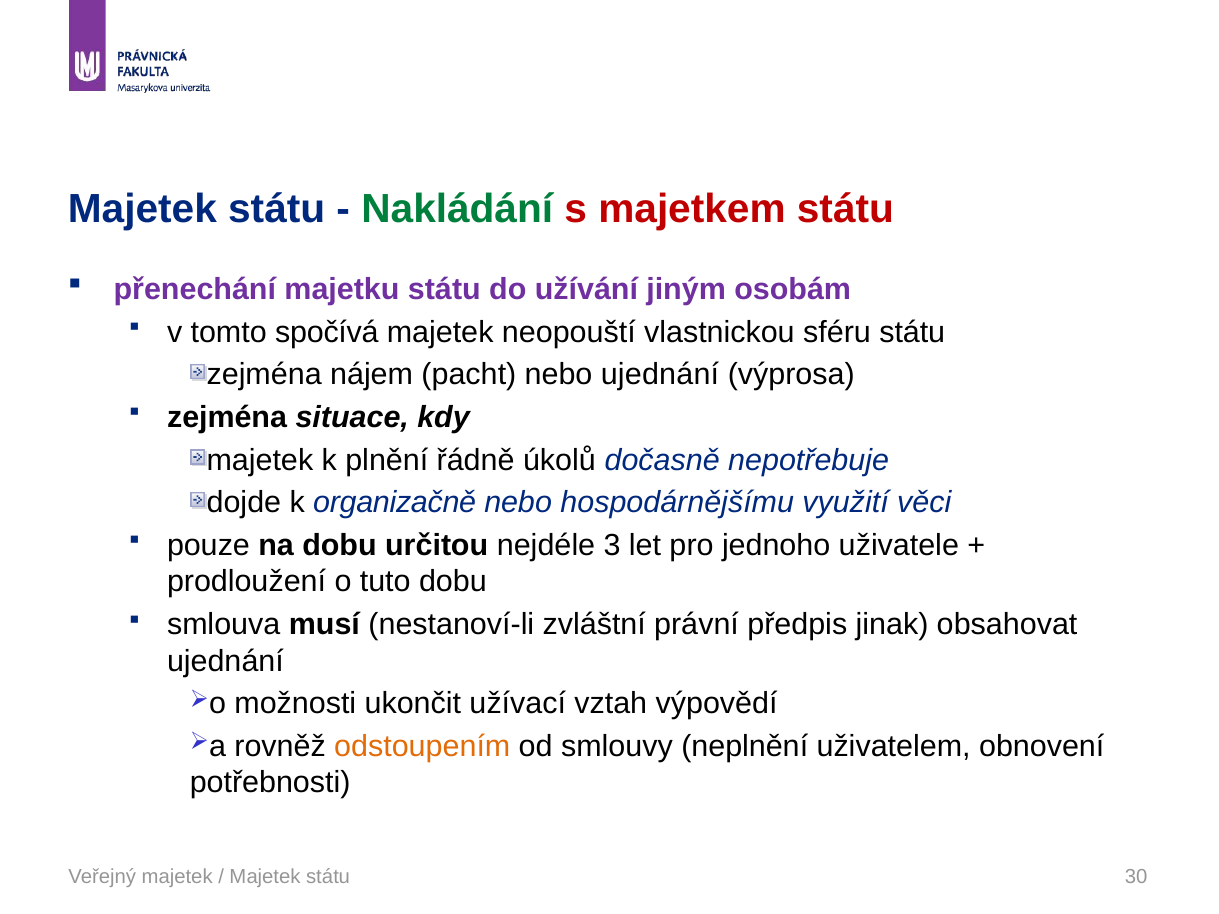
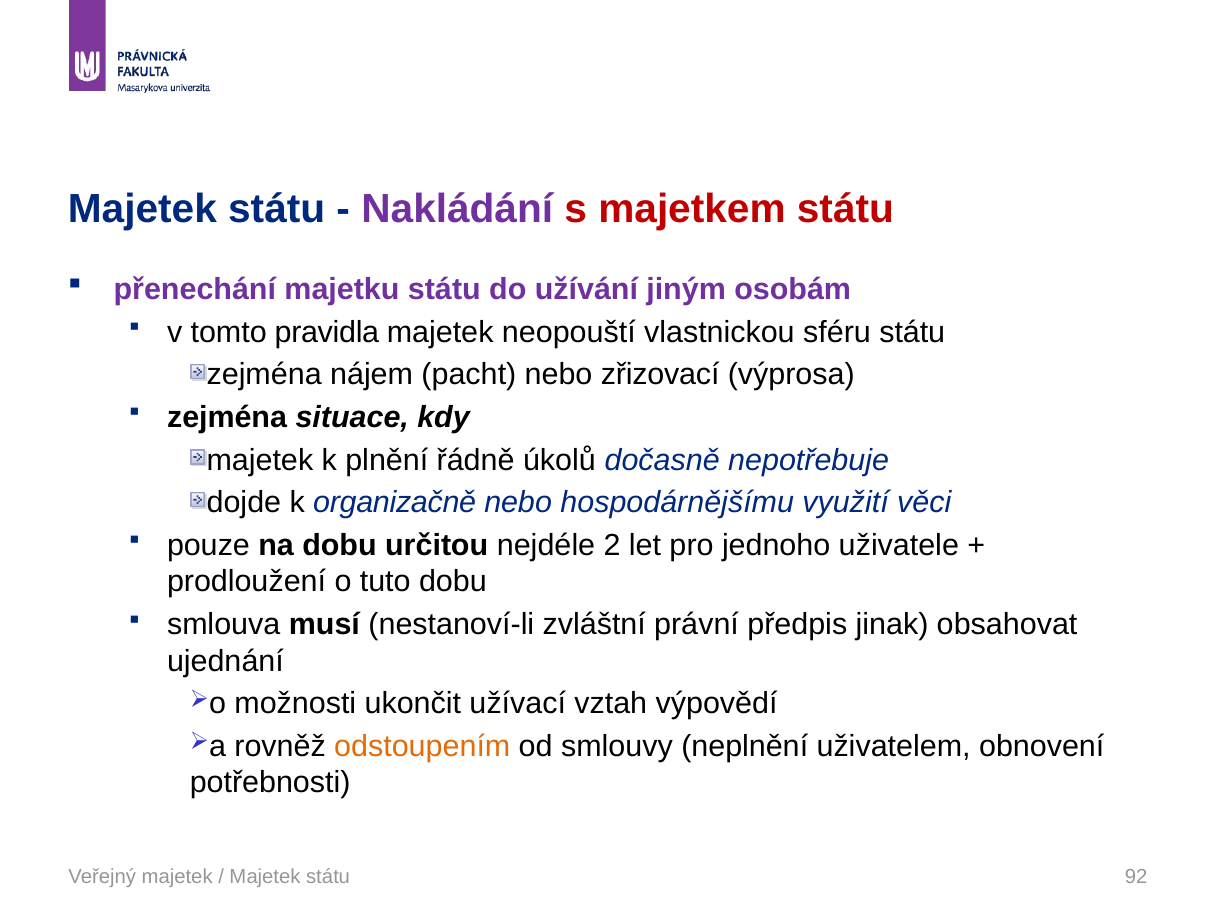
Nakládání colour: green -> purple
spočívá: spočívá -> pravidla
nebo ujednání: ujednání -> zřizovací
3: 3 -> 2
30: 30 -> 92
